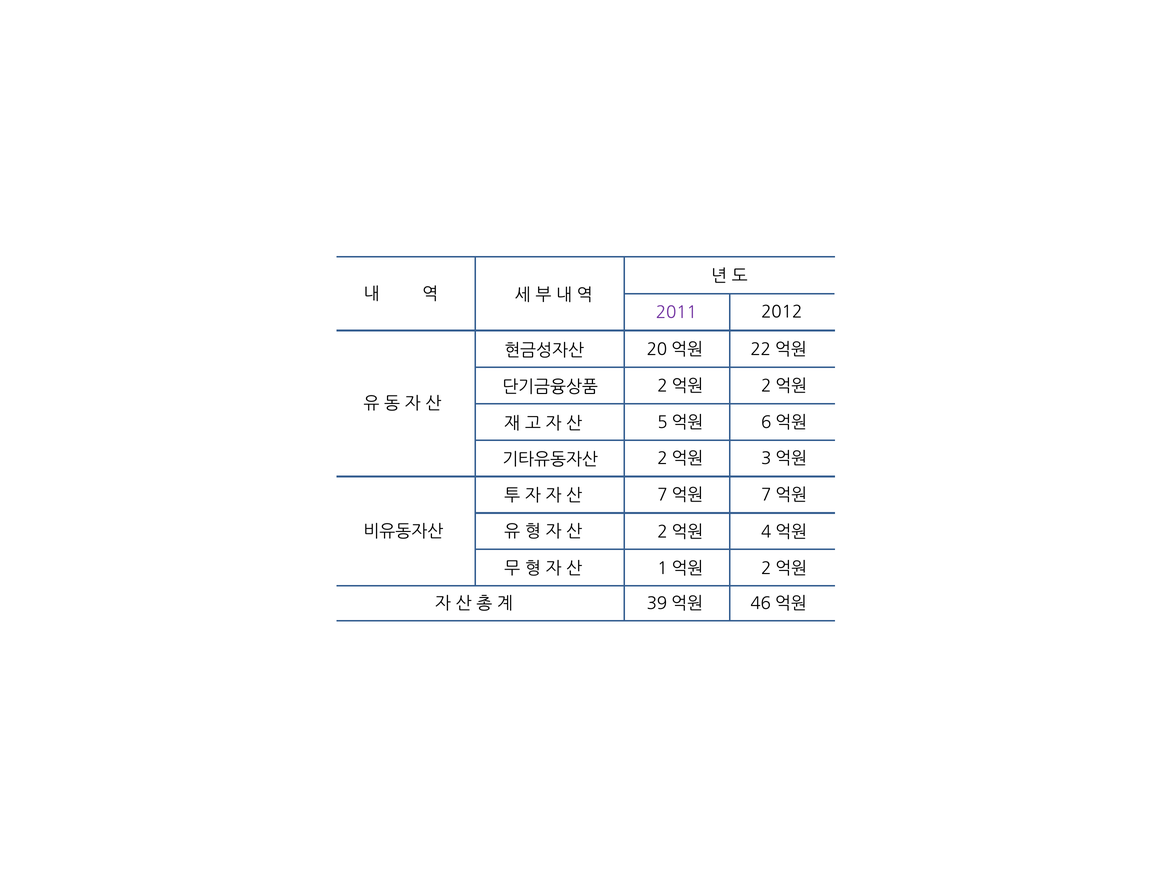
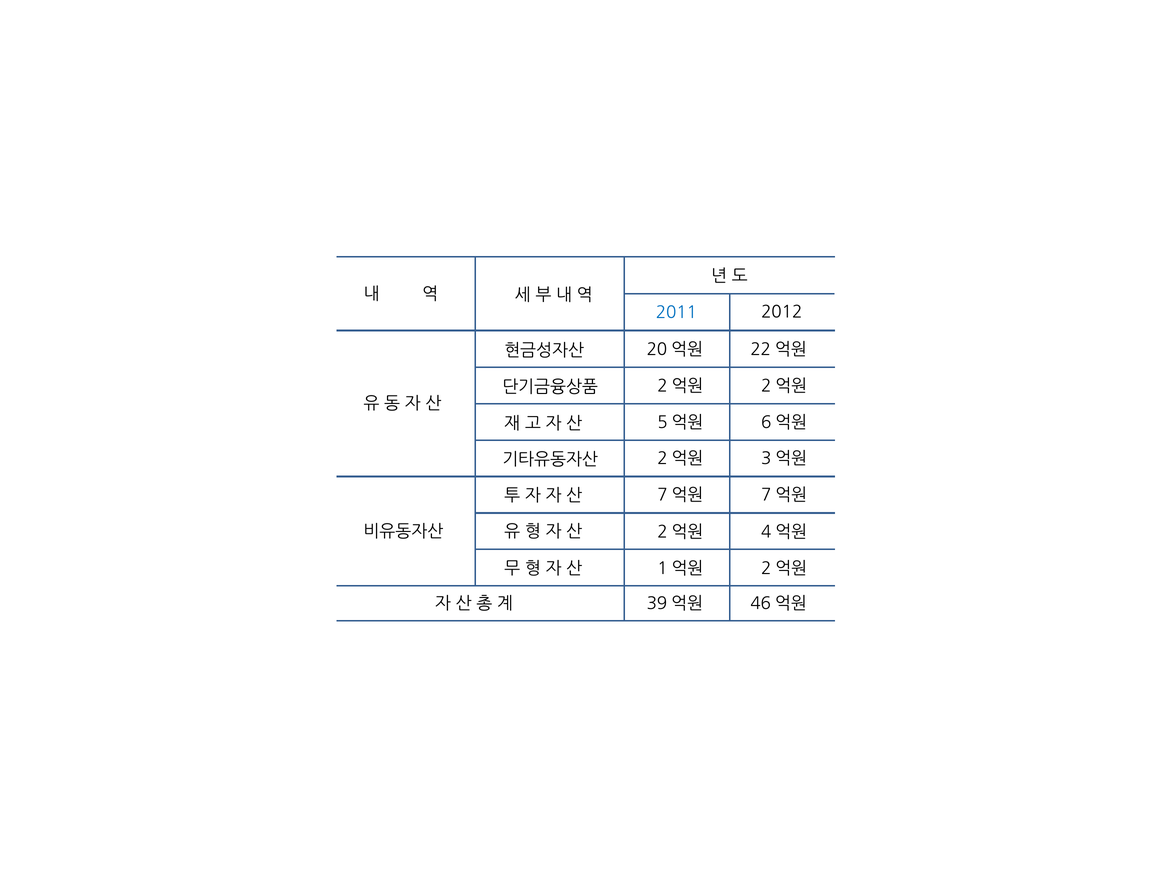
2011 colour: purple -> blue
